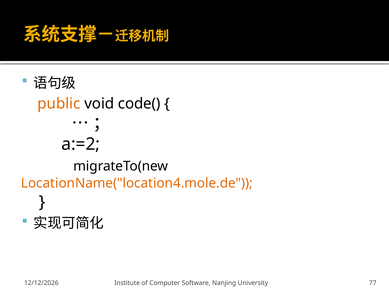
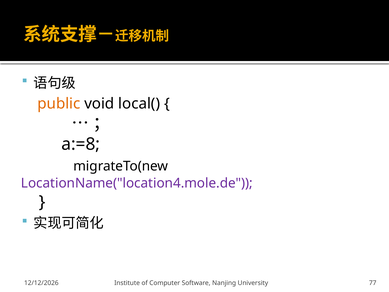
code(: code( -> local(
a:=2: a:=2 -> a:=8
LocationName("location4.mole.de colour: orange -> purple
